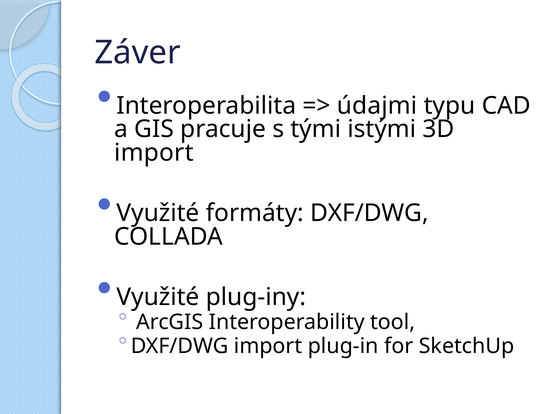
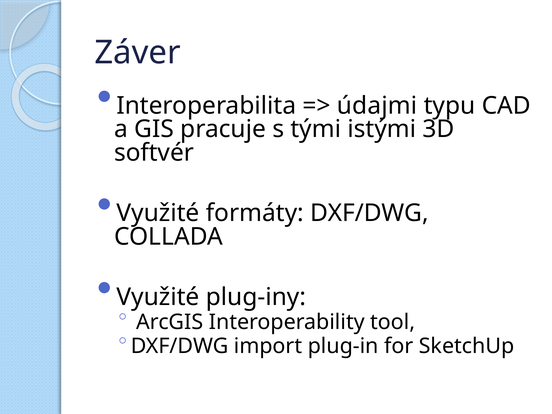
import at (154, 153): import -> softvér
